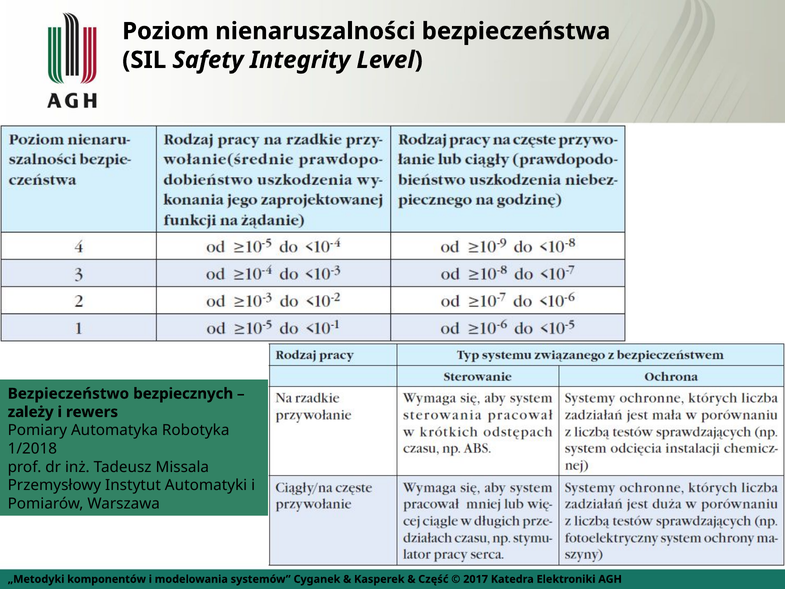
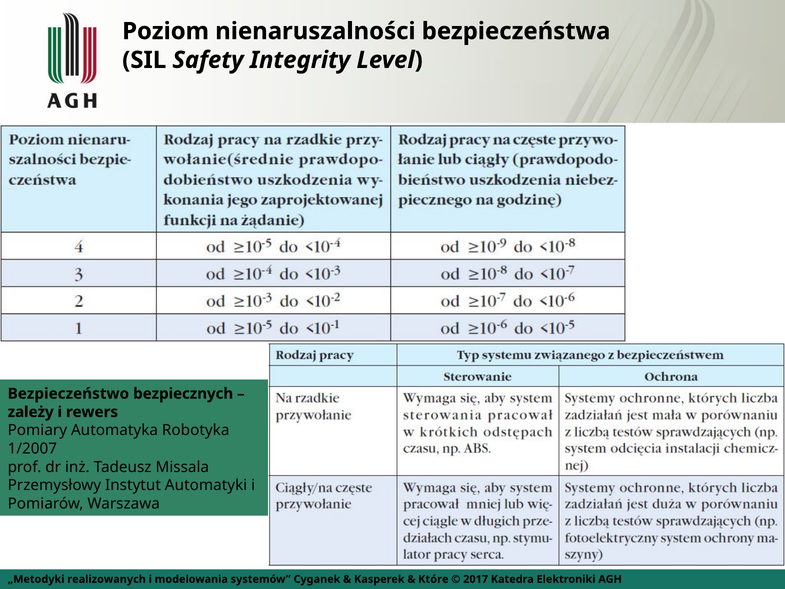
1/2018: 1/2018 -> 1/2007
komponentów: komponentów -> realizowanych
Część: Część -> Które
